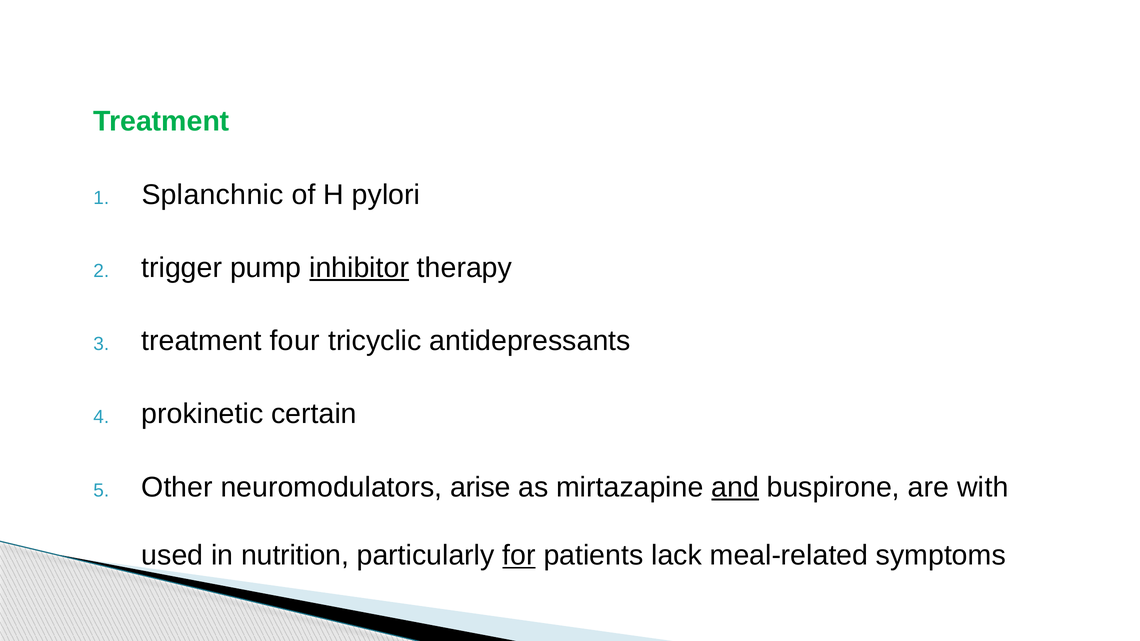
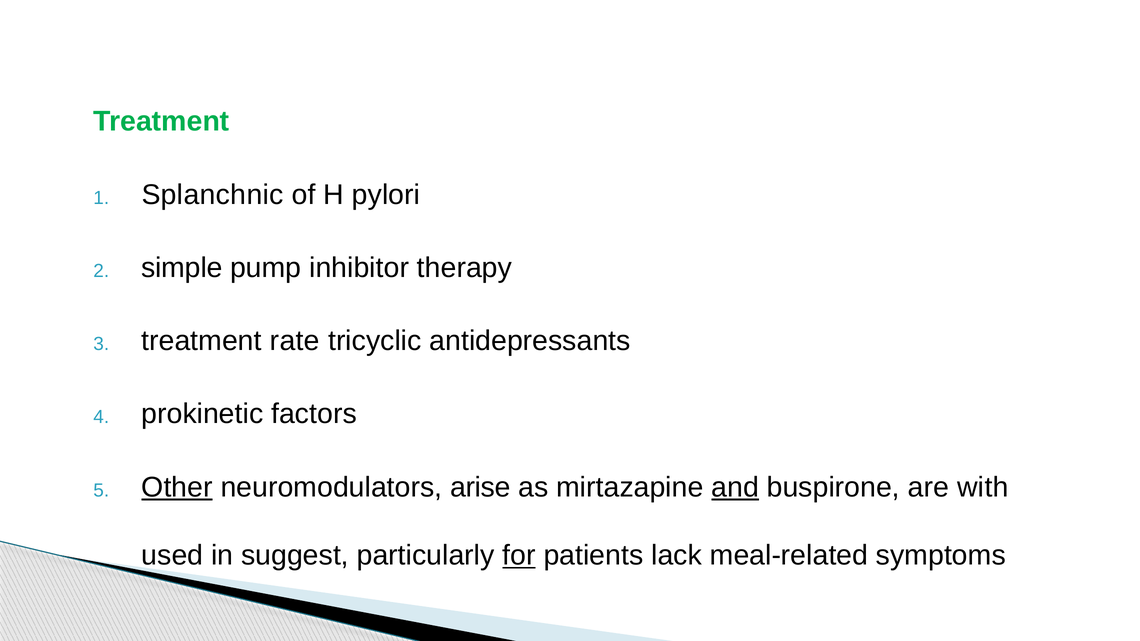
trigger: trigger -> simple
inhibitor underline: present -> none
four: four -> rate
certain: certain -> factors
Other underline: none -> present
nutrition: nutrition -> suggest
